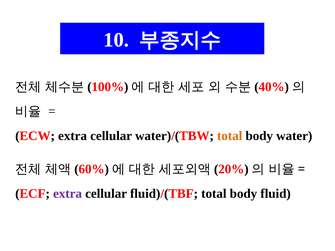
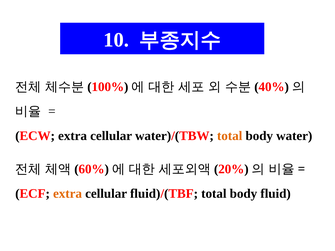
extra at (68, 194) colour: purple -> orange
